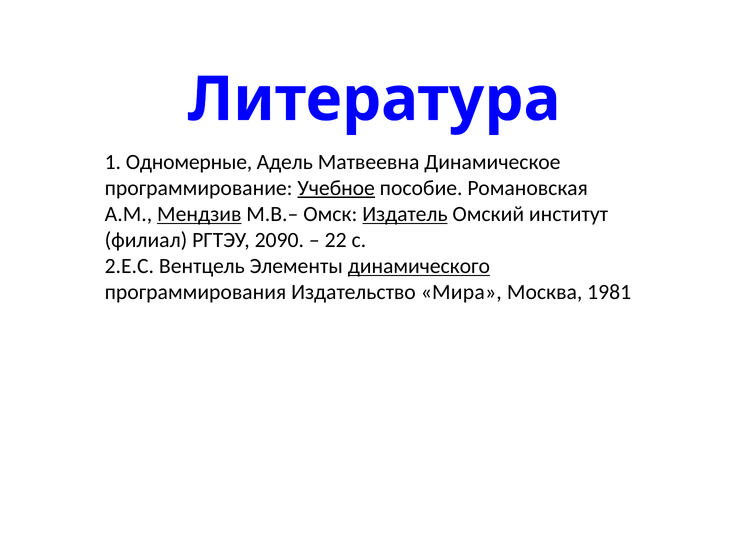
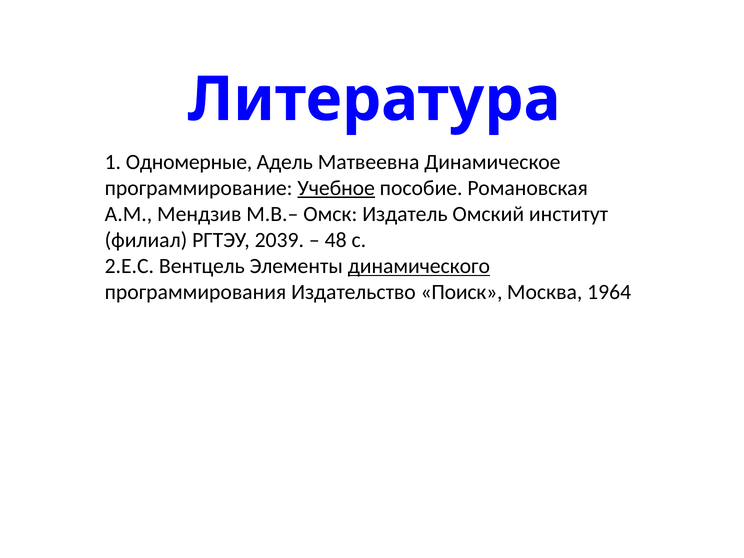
Мендзив underline: present -> none
Издатель underline: present -> none
2090: 2090 -> 2039
22: 22 -> 48
Мира: Мира -> Поиск
1981: 1981 -> 1964
